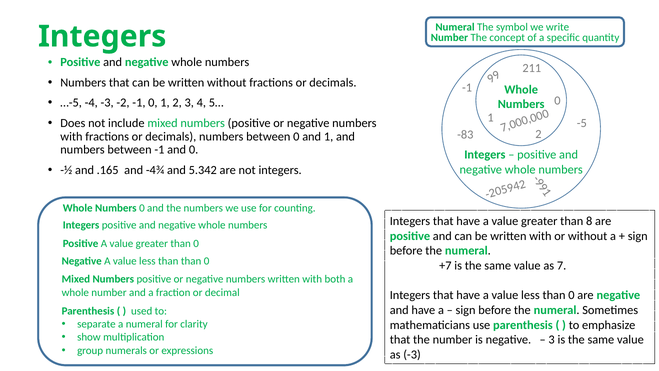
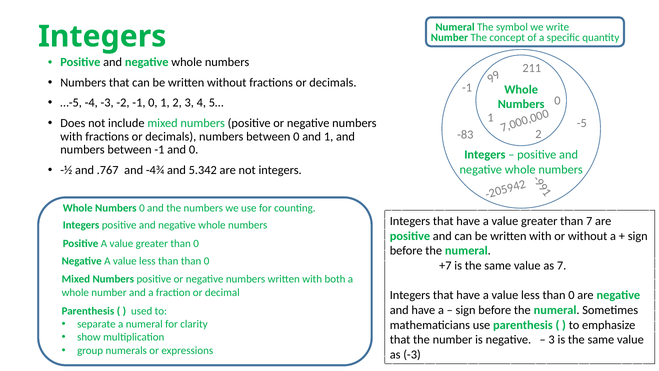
.165: .165 -> .767
than 8: 8 -> 7
